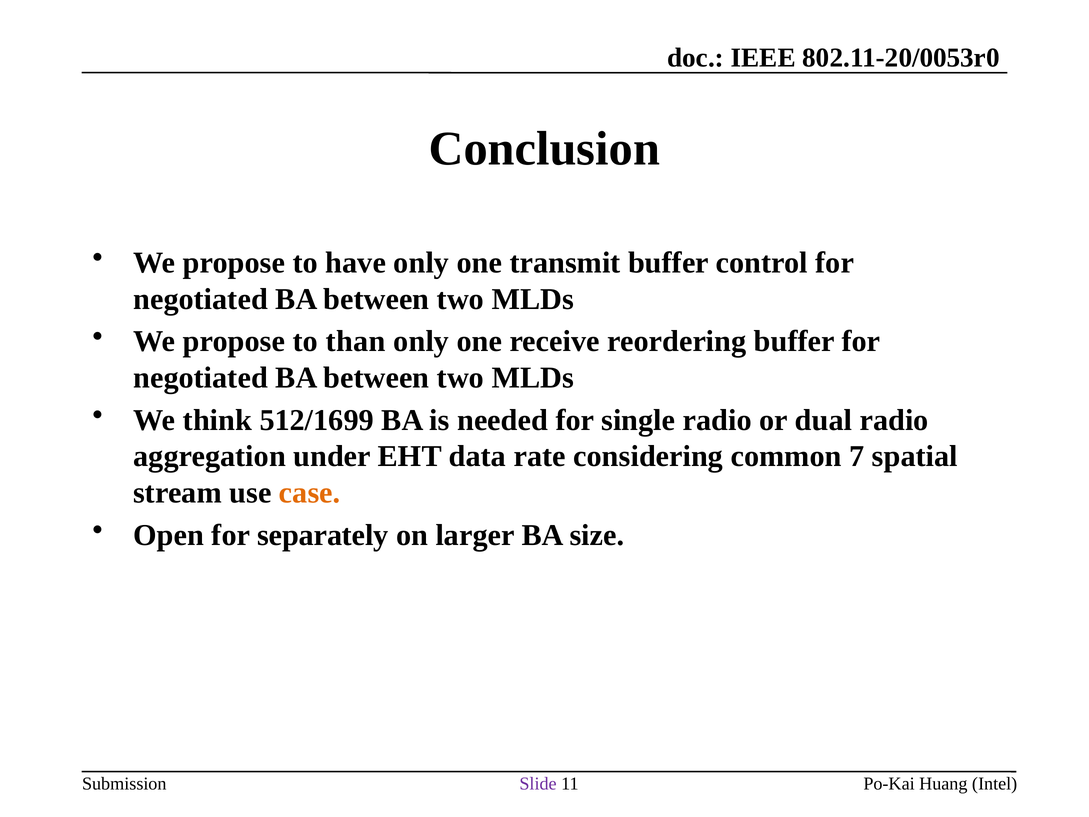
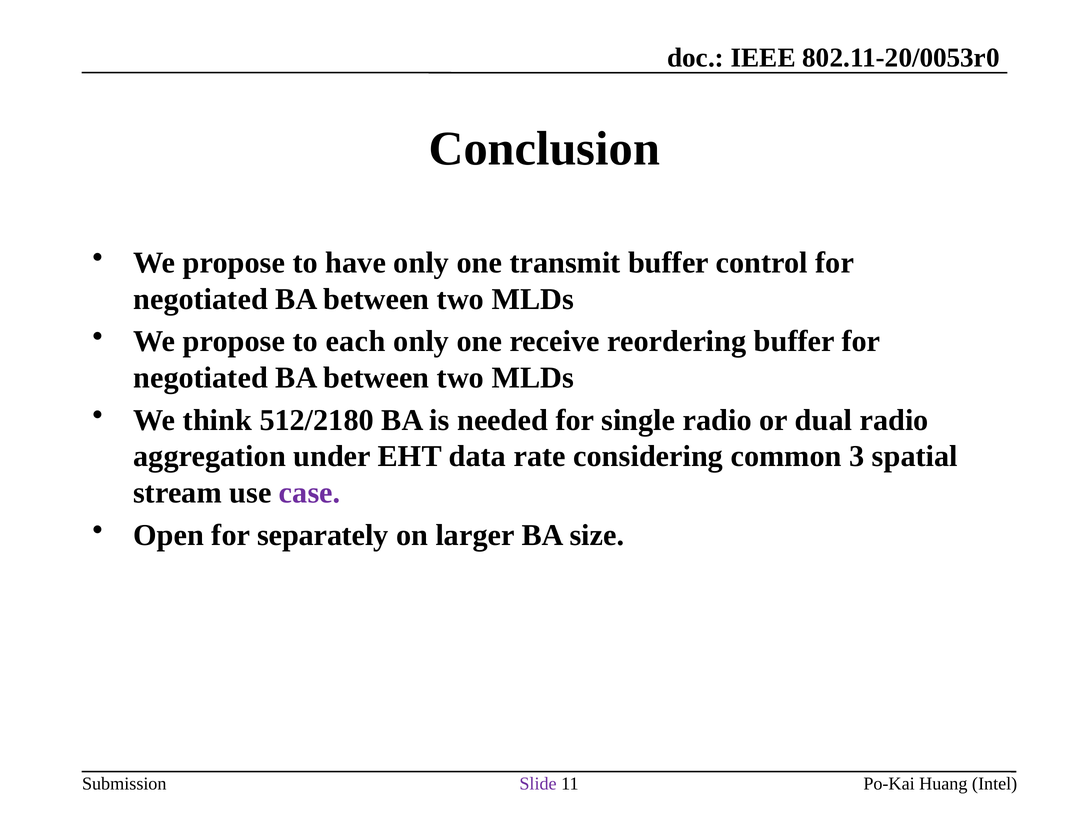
than: than -> each
512/1699: 512/1699 -> 512/2180
7: 7 -> 3
case colour: orange -> purple
